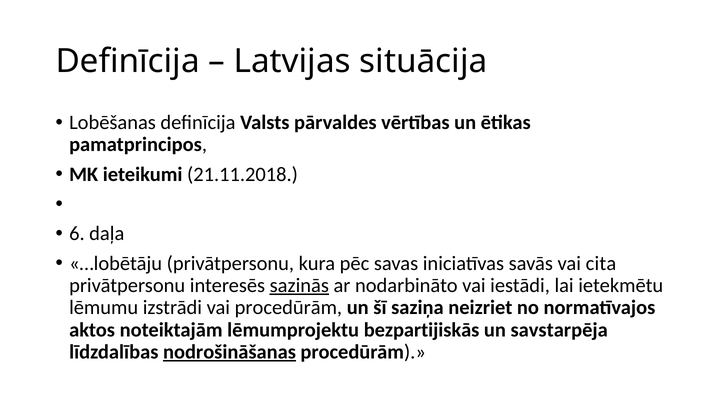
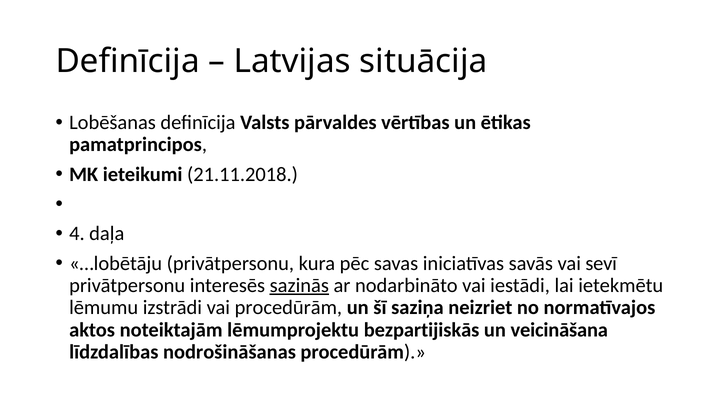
6: 6 -> 4
cita: cita -> sevī
savstarpēja: savstarpēja -> veicināšana
nodrošināšanas underline: present -> none
